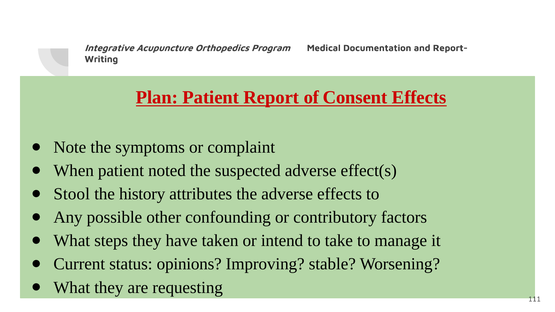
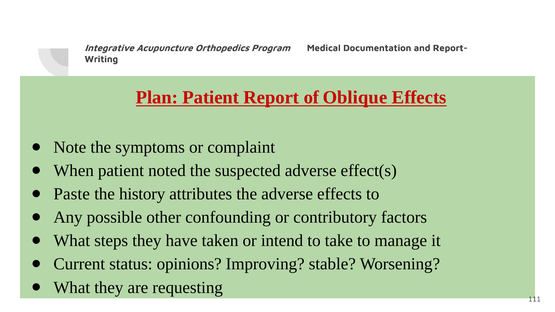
Consent: Consent -> Oblique
Stool: Stool -> Paste
